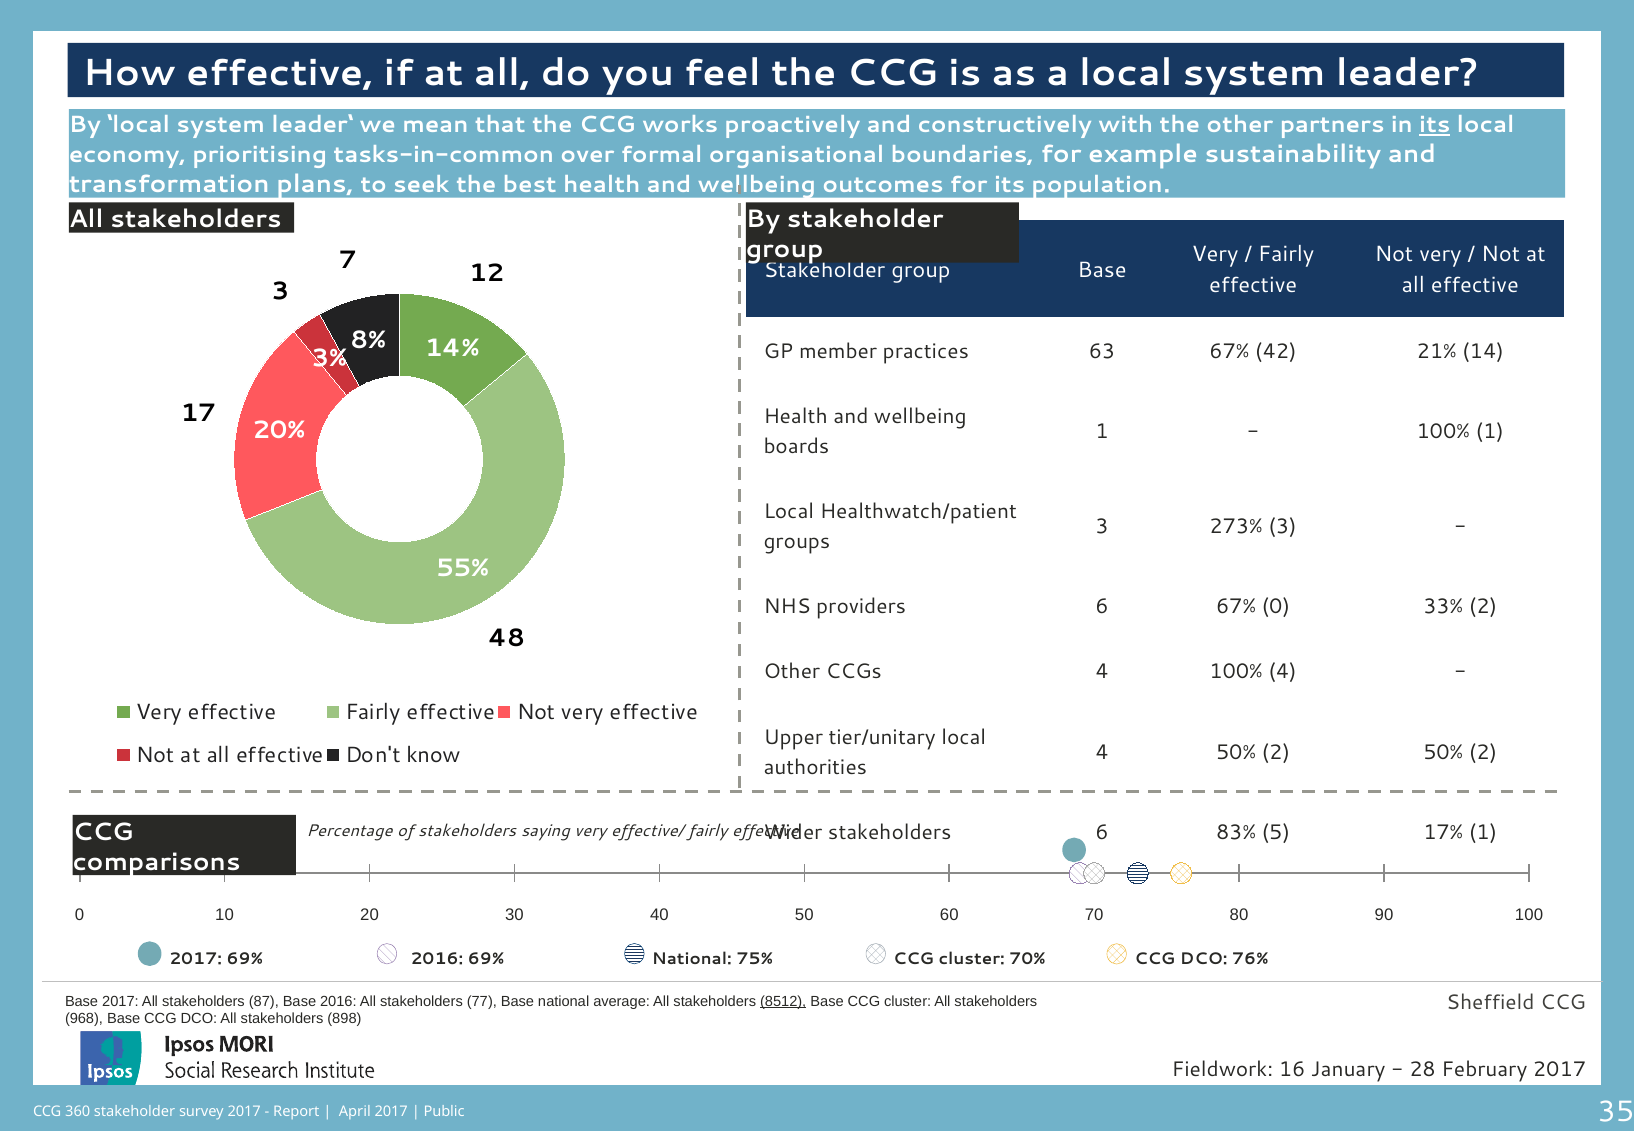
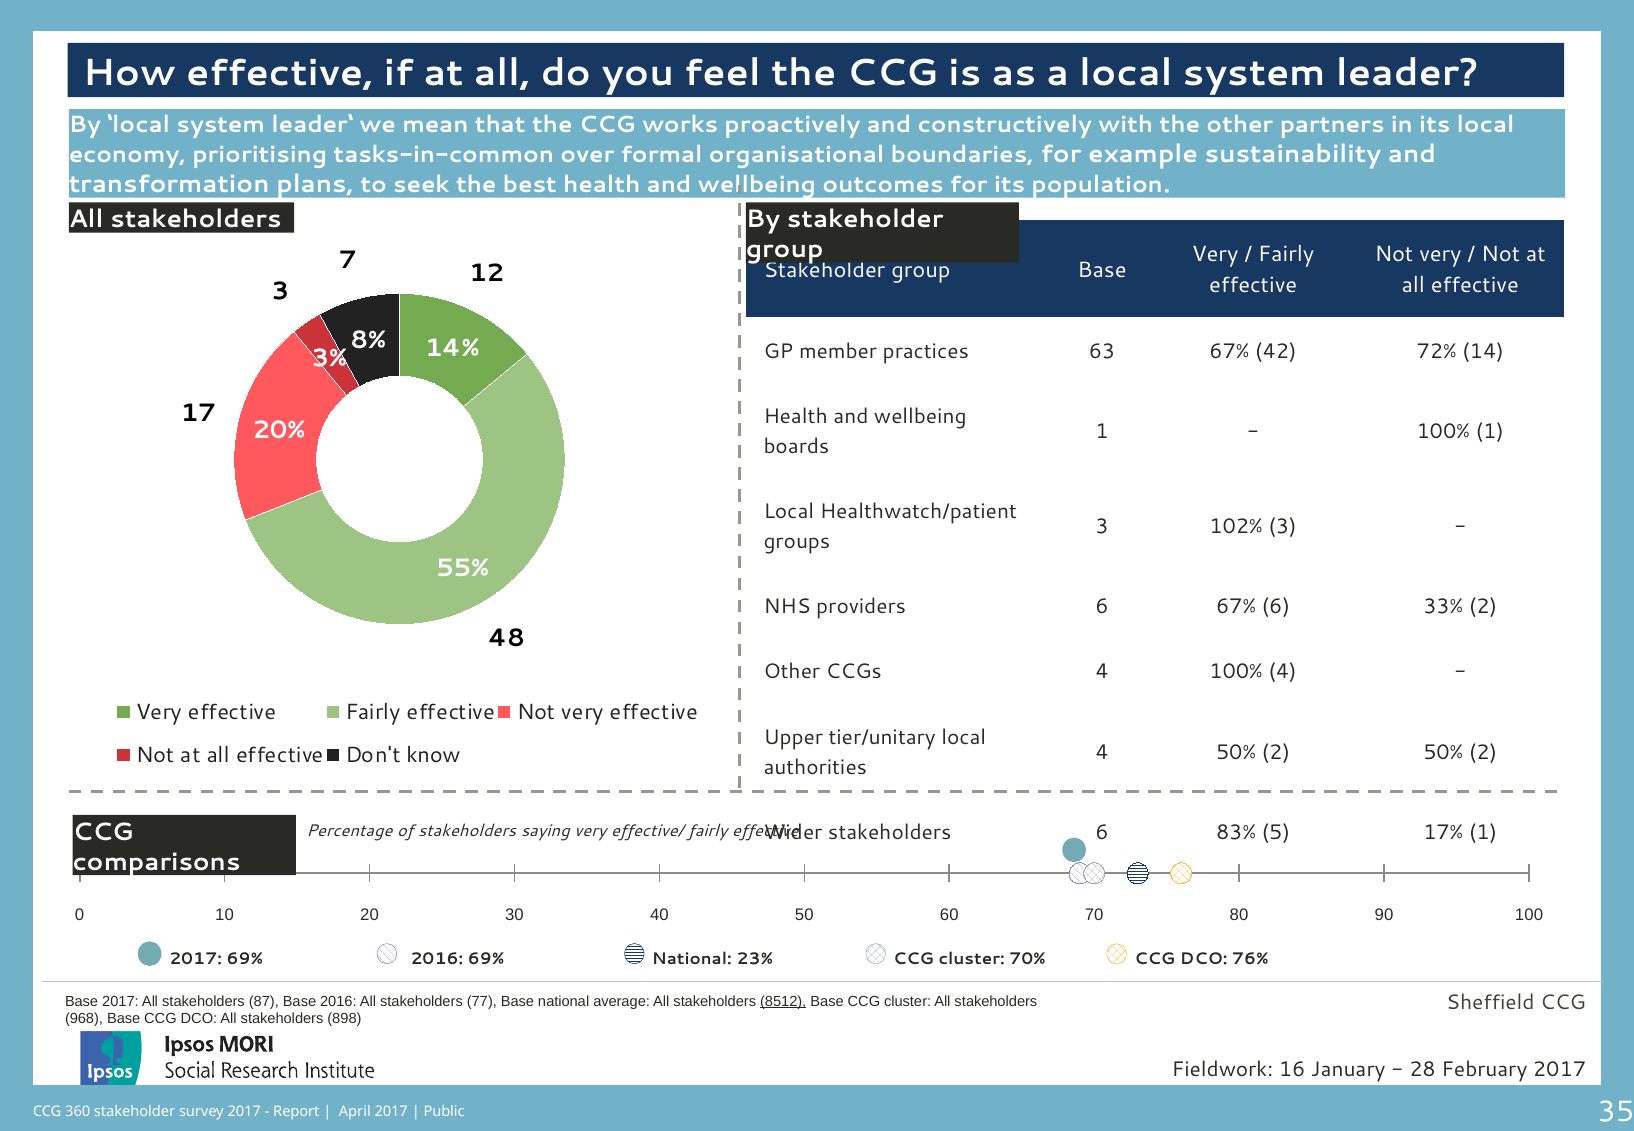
its at (1435, 125) underline: present -> none
21%: 21% -> 72%
273%: 273% -> 102%
67% 0: 0 -> 6
75%: 75% -> 23%
